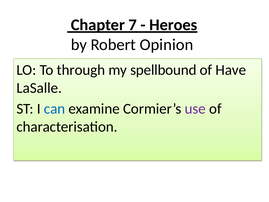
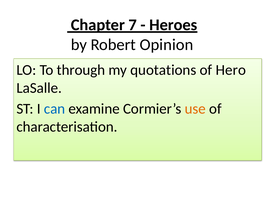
spellbound: spellbound -> quotations
Have: Have -> Hero
use colour: purple -> orange
